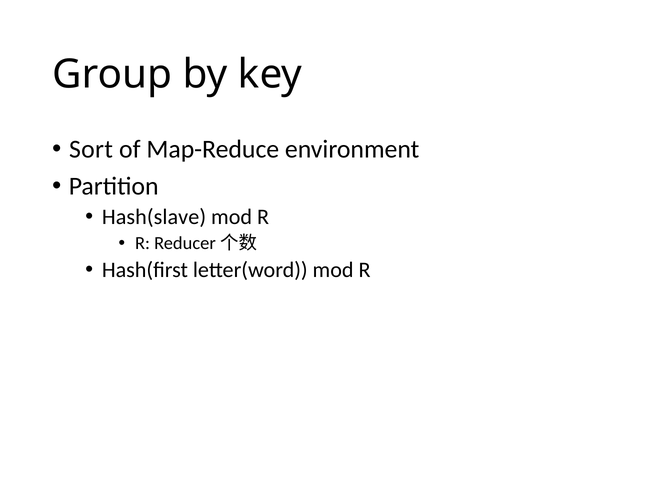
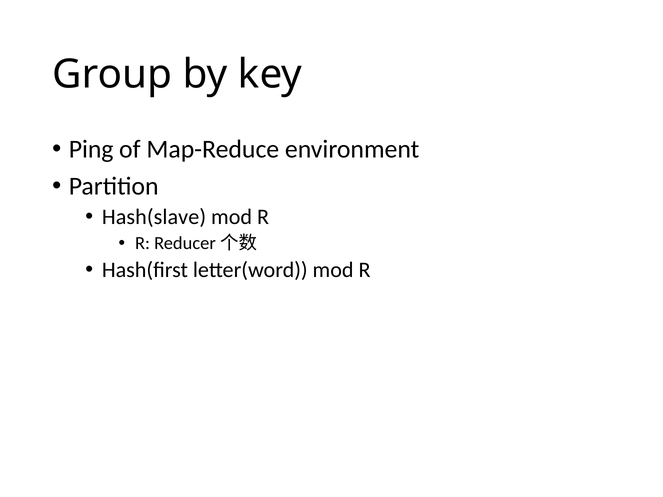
Sort: Sort -> Ping
